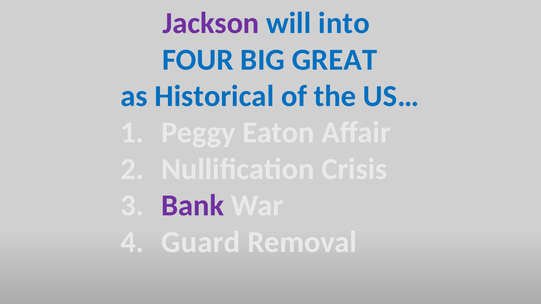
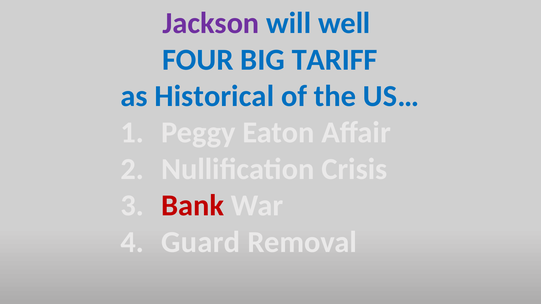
into: into -> well
GREAT: GREAT -> TARIFF
Bank colour: purple -> red
